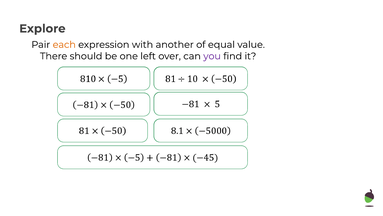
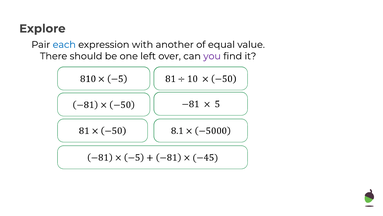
each colour: orange -> blue
